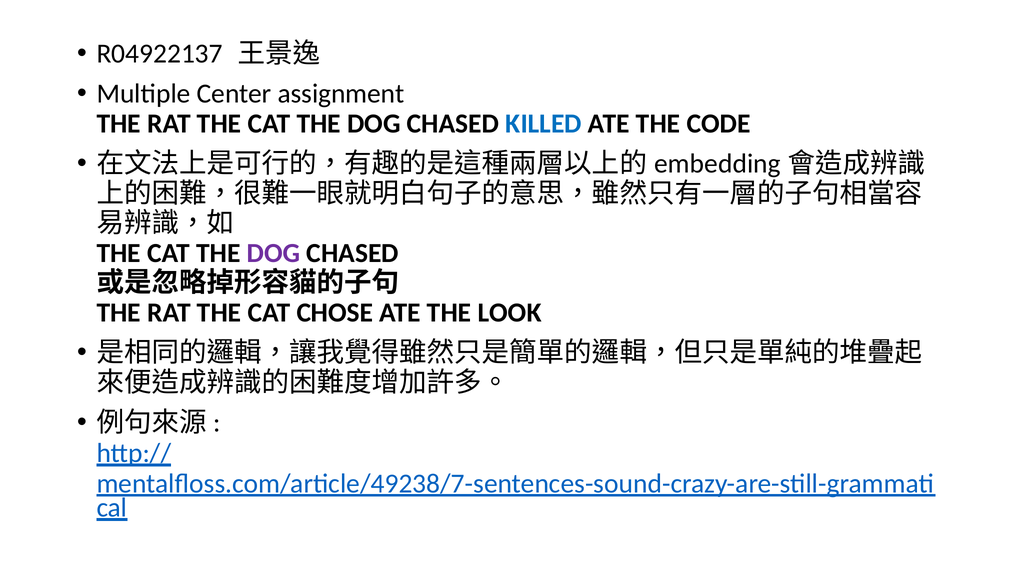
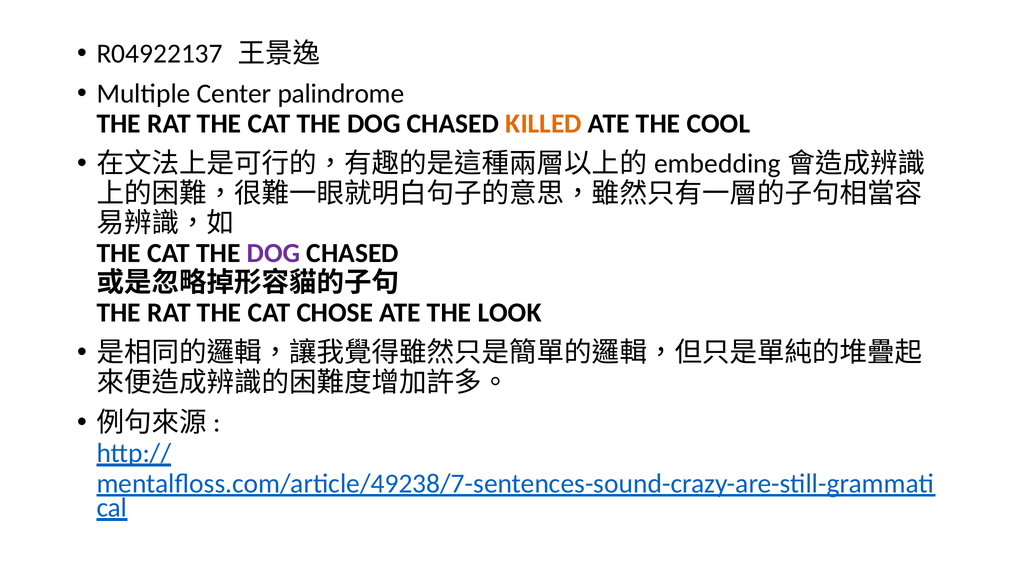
assignment: assignment -> palindrome
KILLED colour: blue -> orange
CODE: CODE -> COOL
